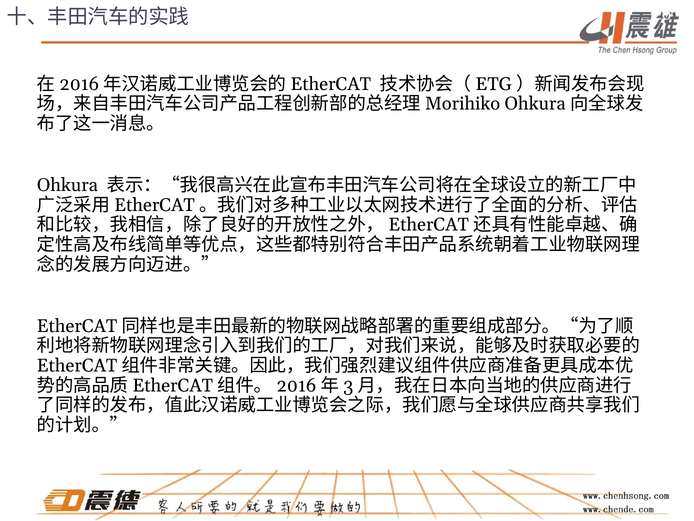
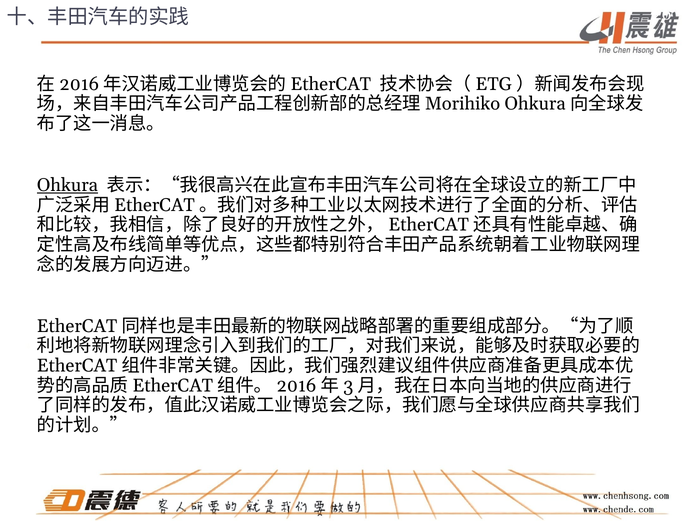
Ohkura underline: none -> present
